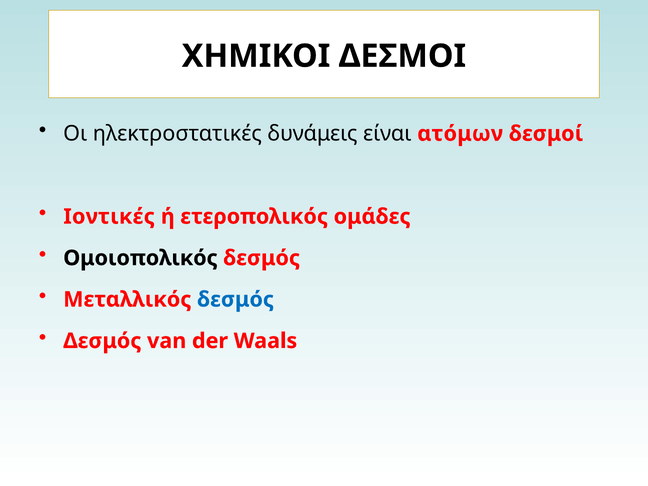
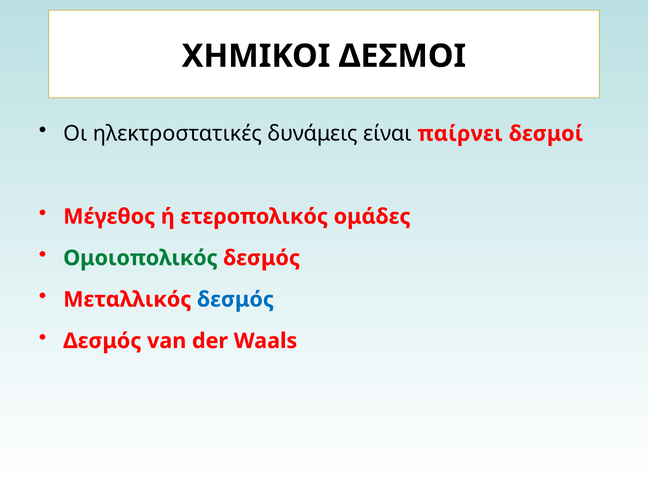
ατόμων: ατόμων -> παίρνει
Ιοντικές: Ιοντικές -> Μέγεθος
Ομοιοπολικός colour: black -> green
